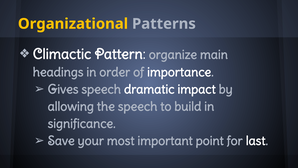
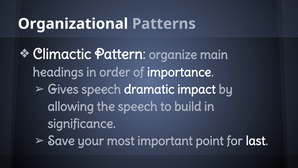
Organizational colour: yellow -> white
